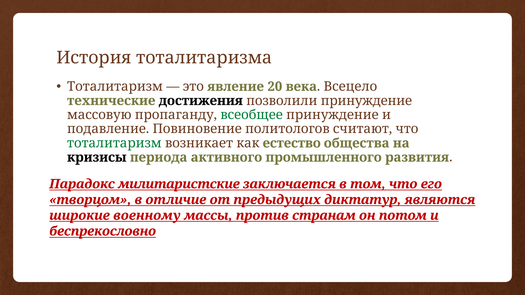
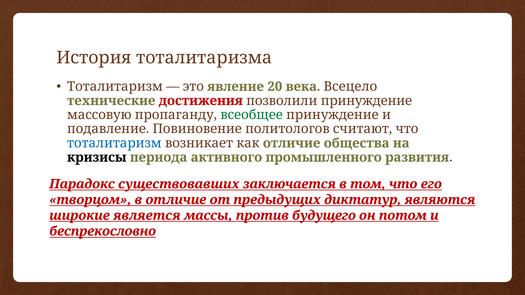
достижения colour: black -> red
тоталитаризм at (114, 143) colour: green -> blue
как естество: естество -> отличие
милитаристские: милитаристские -> существовавших
военному: военному -> является
странам: странам -> будущего
